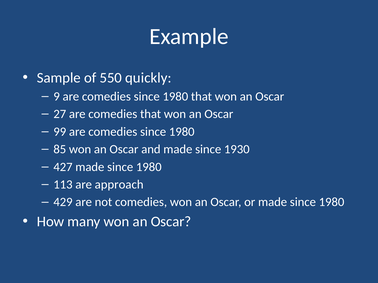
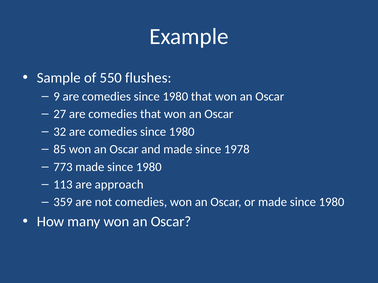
quickly: quickly -> flushes
99: 99 -> 32
1930: 1930 -> 1978
427: 427 -> 773
429: 429 -> 359
